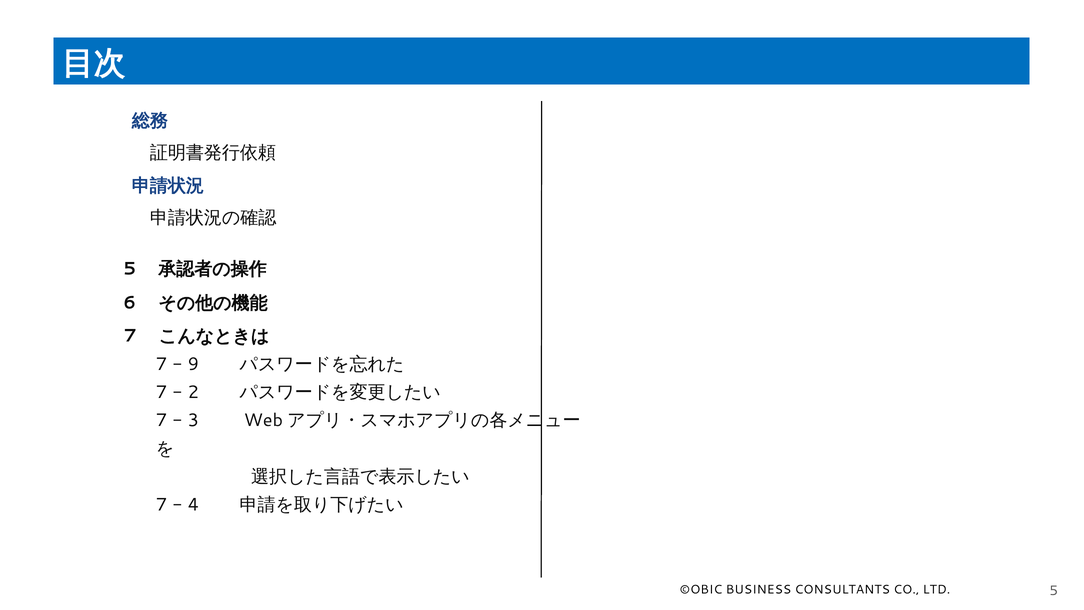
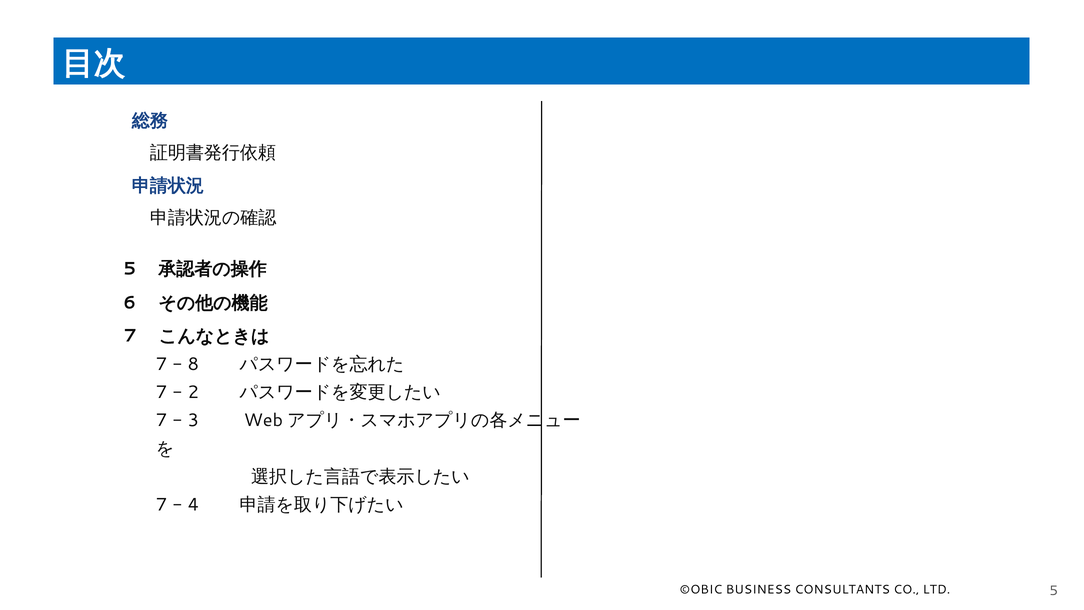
9: 9 -> 8
